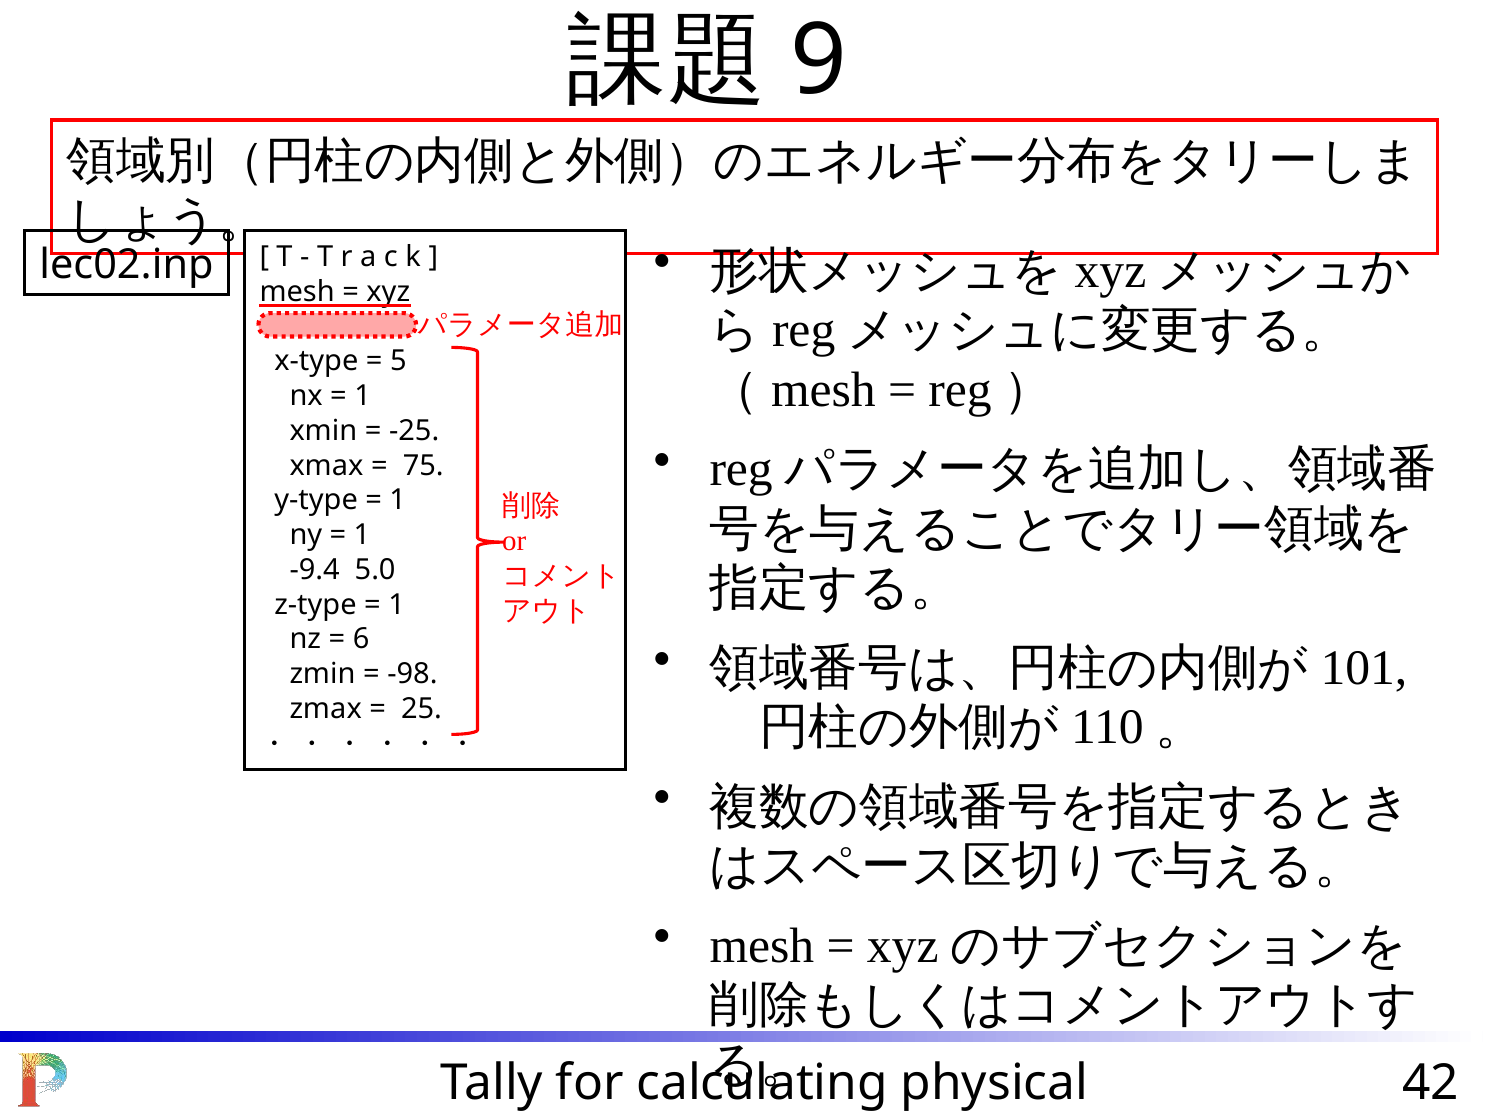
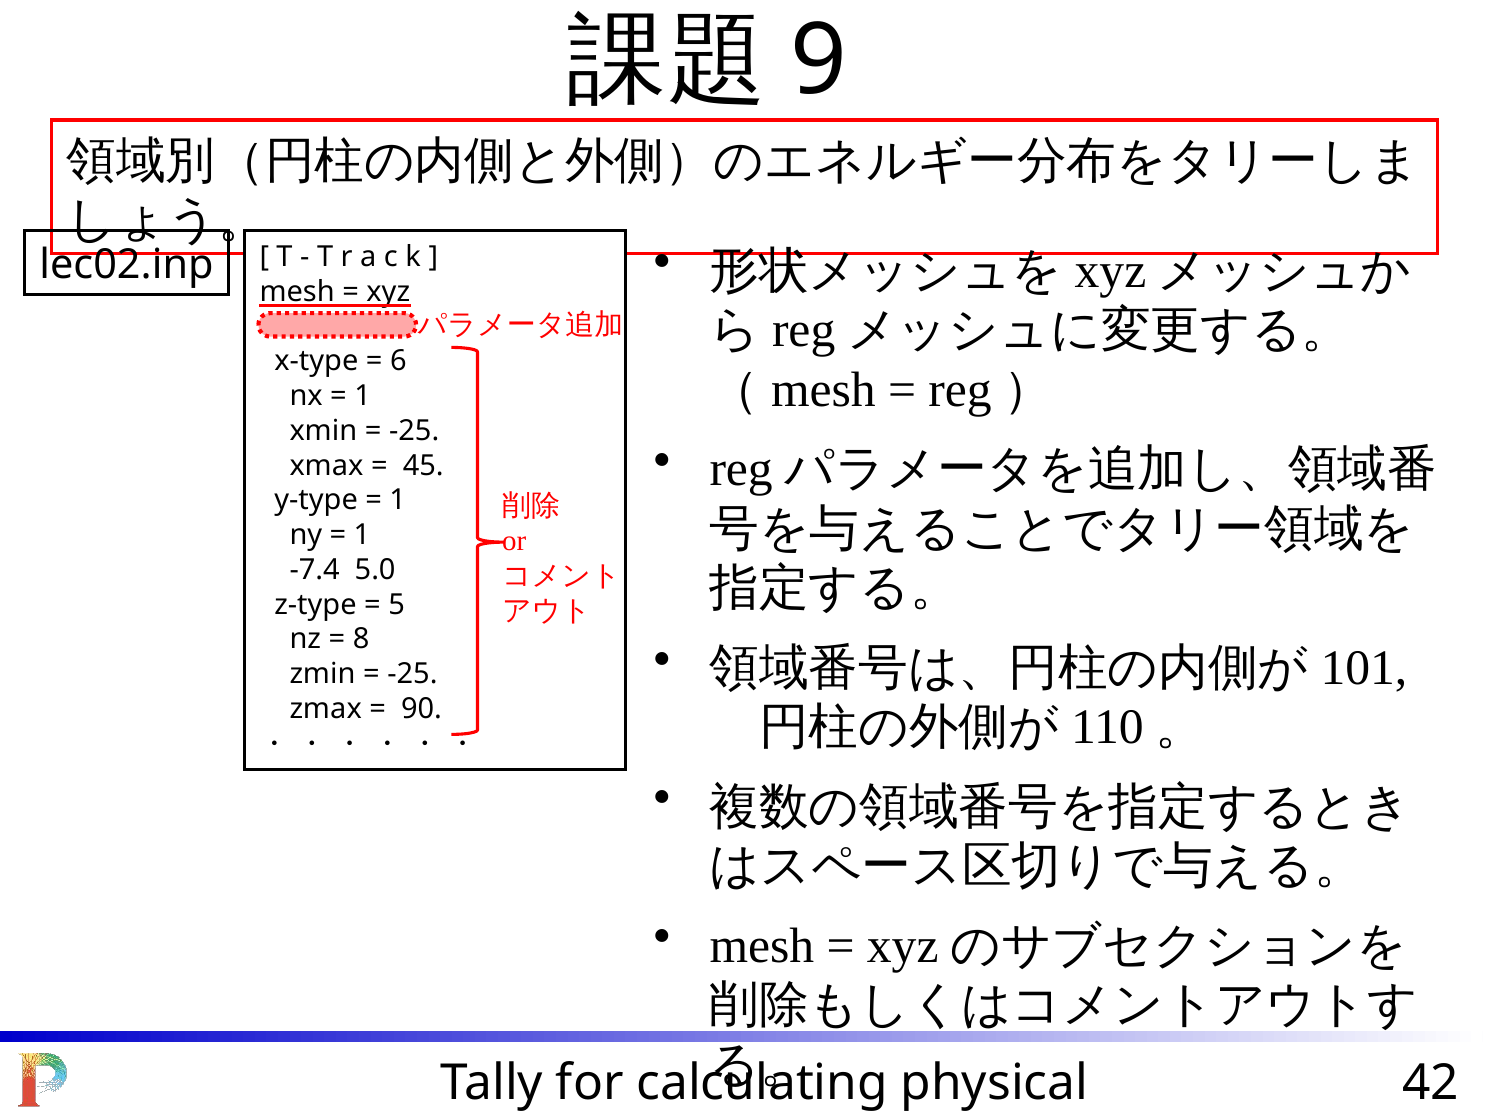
5: 5 -> 6
75: 75 -> 45
-9.4: -9.4 -> -7.4
1 at (397, 604): 1 -> 5
6: 6 -> 8
-98 at (412, 674): -98 -> -25
25: 25 -> 90
